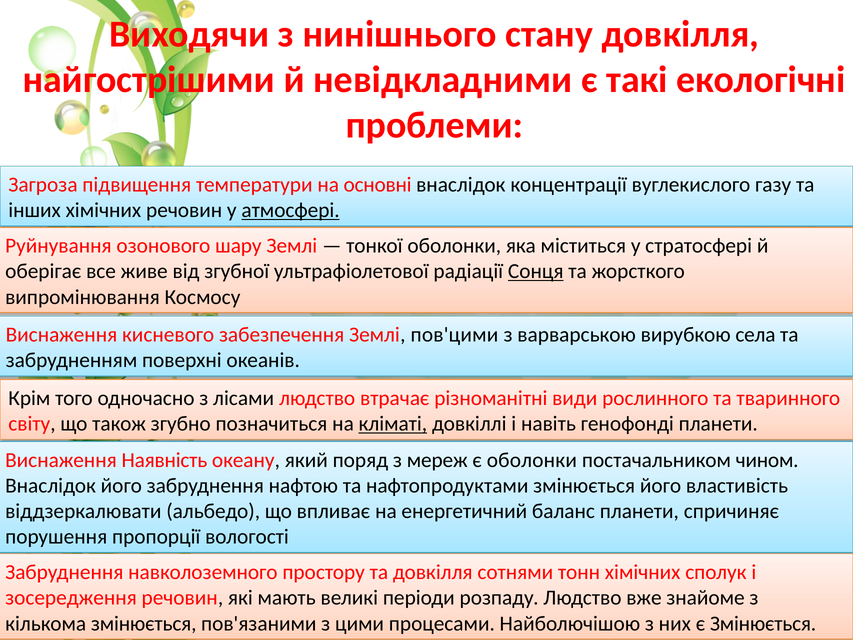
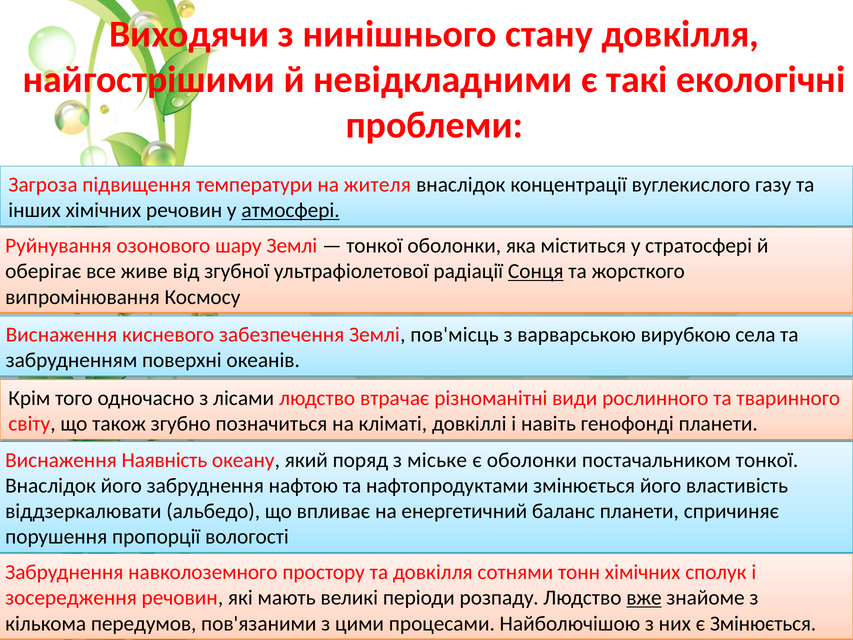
основні: основні -> жителя
пов'цими: пов'цими -> пов'місць
кліматі underline: present -> none
мереж: мереж -> міське
постачальником чином: чином -> тонкої
вже underline: none -> present
кількома змінюється: змінюється -> передумов
